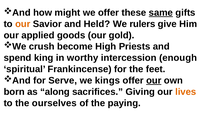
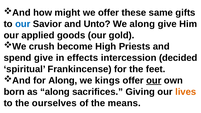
same underline: present -> none
our at (23, 24) colour: orange -> blue
Held: Held -> Unto
We rulers: rulers -> along
spend king: king -> give
worthy: worthy -> effects
enough: enough -> decided
for Serve: Serve -> Along
paying: paying -> means
